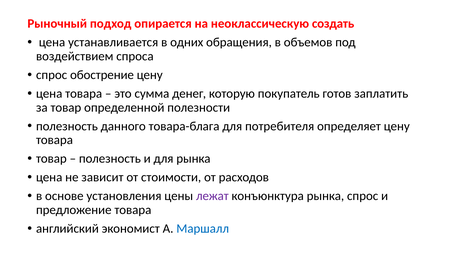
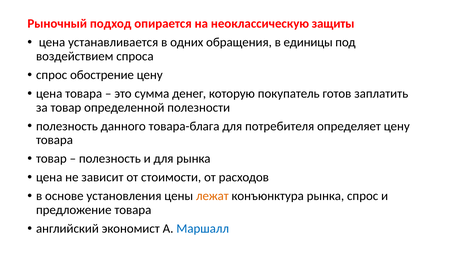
создать: создать -> защиты
объемов: объемов -> единицы
лежат colour: purple -> orange
